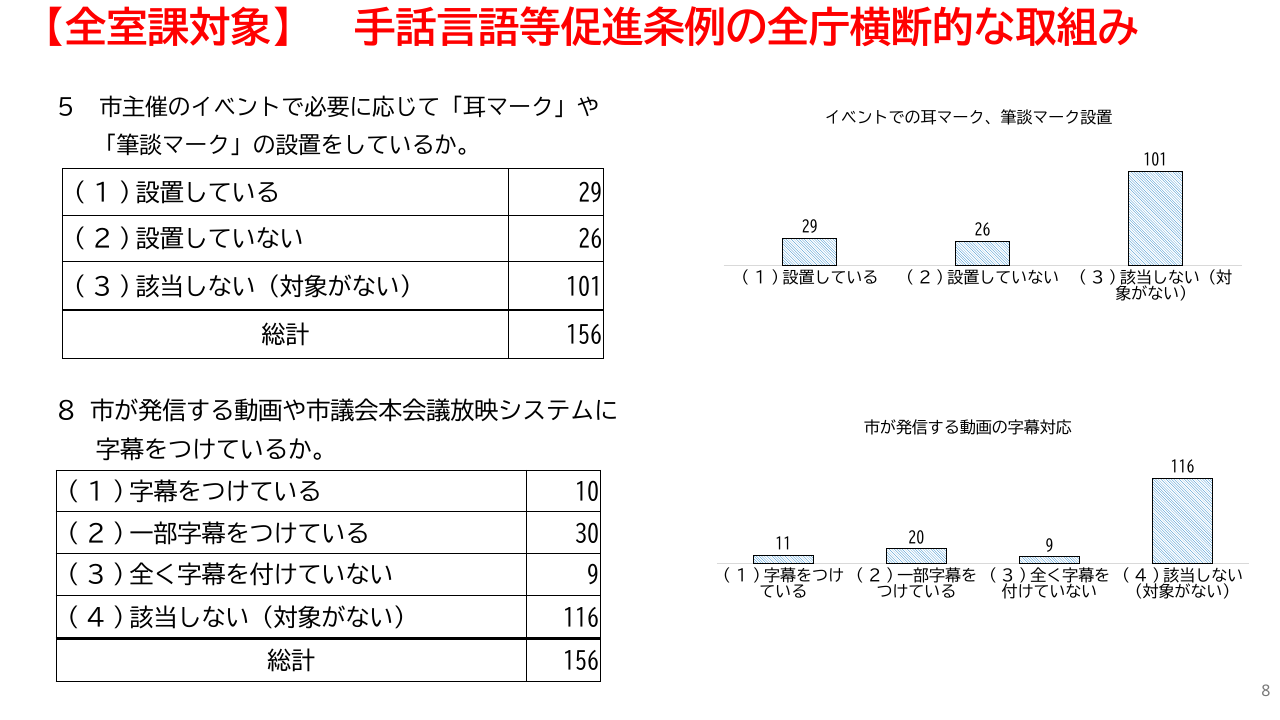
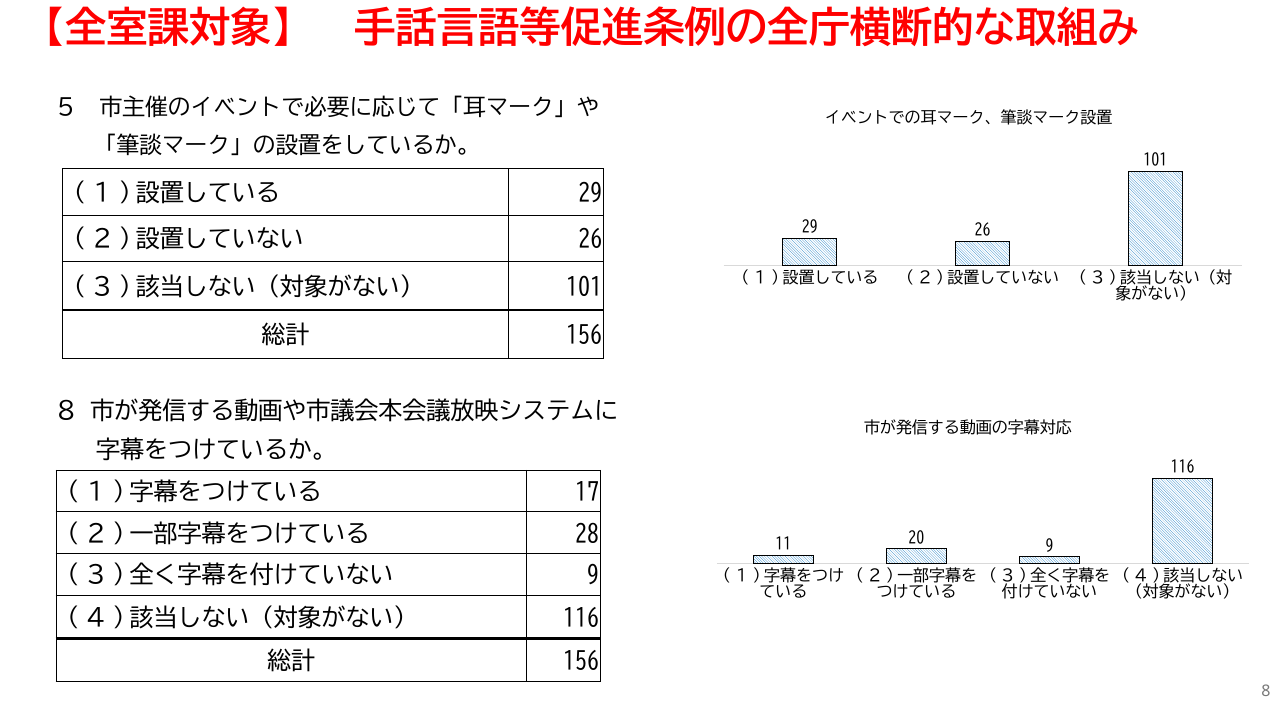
10: 10 -> 17
30: 30 -> 28
